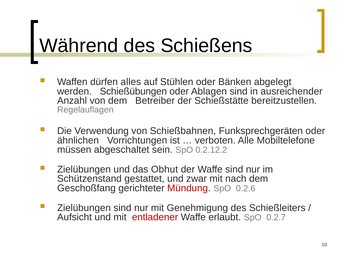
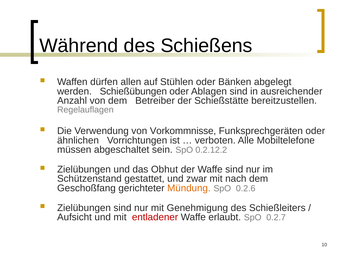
alles: alles -> allen
Schießbahnen: Schießbahnen -> Vorkommnisse
Mündung colour: red -> orange
